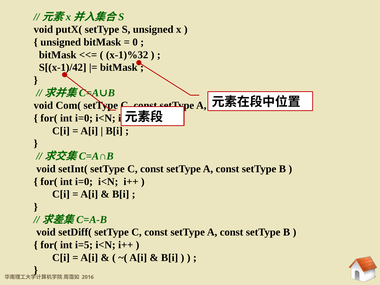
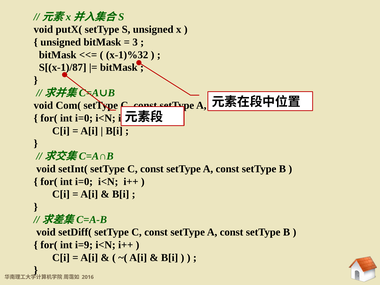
0: 0 -> 3
S[(x-1)/42: S[(x-1)/42 -> S[(x-1)/87
i=5: i=5 -> i=9
